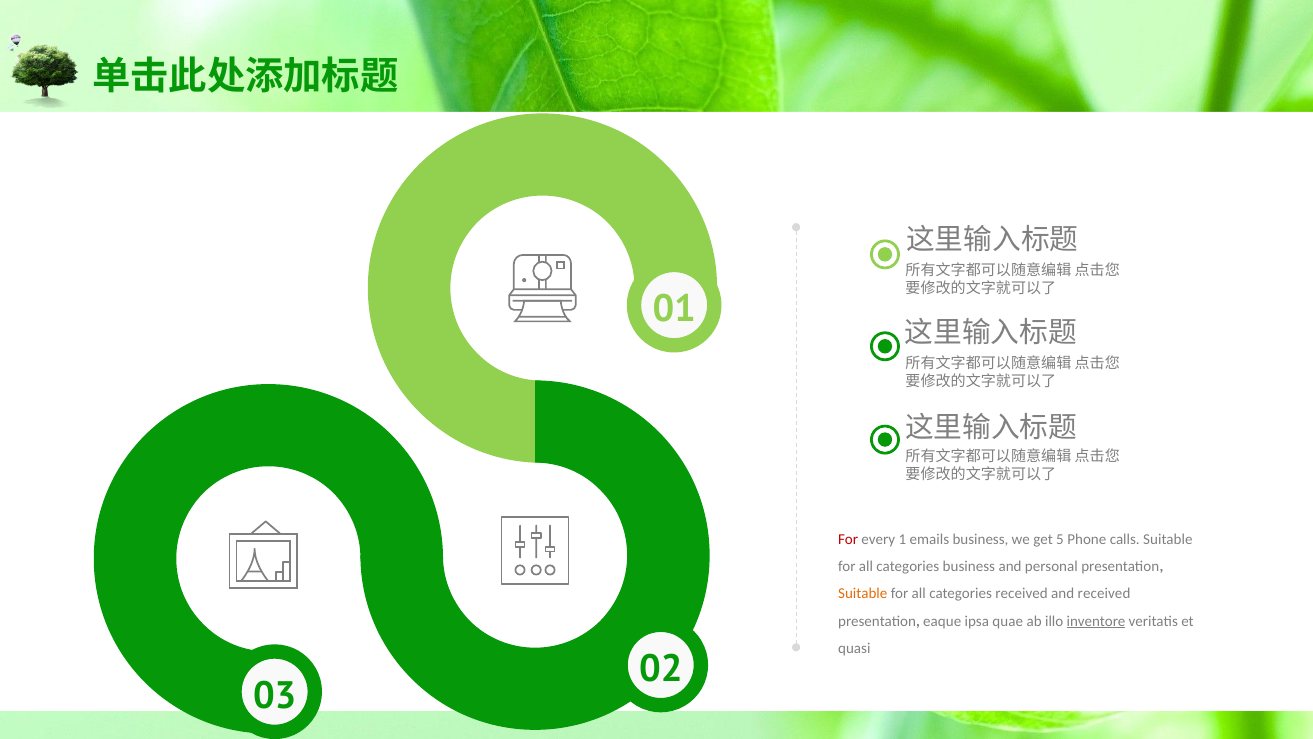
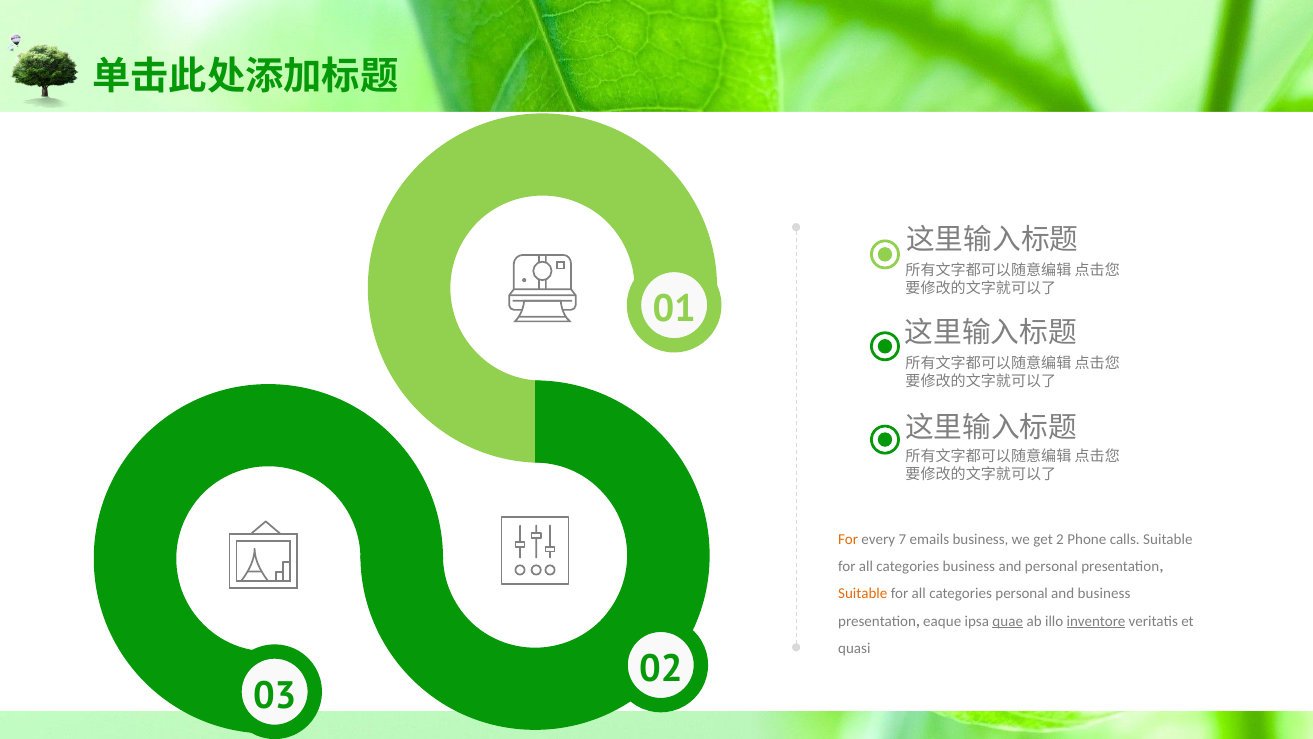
For at (848, 540) colour: red -> orange
1: 1 -> 7
5: 5 -> 2
categories received: received -> personal
and received: received -> business
quae underline: none -> present
